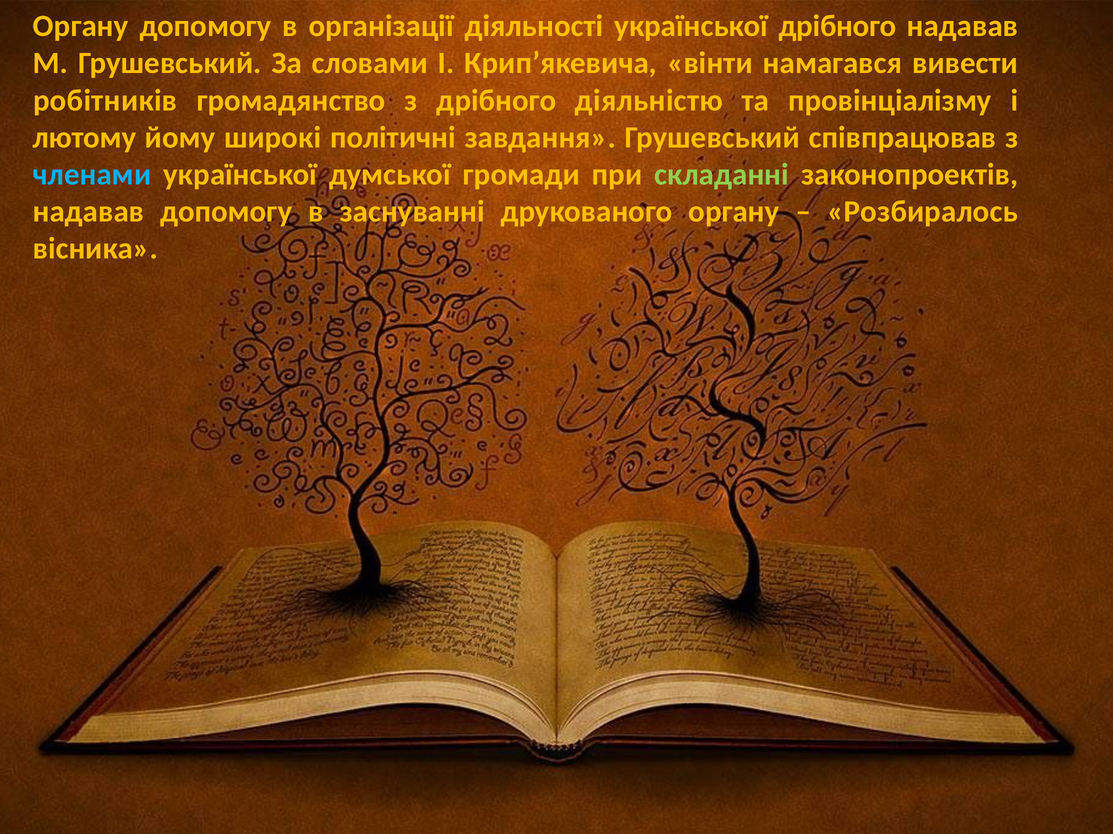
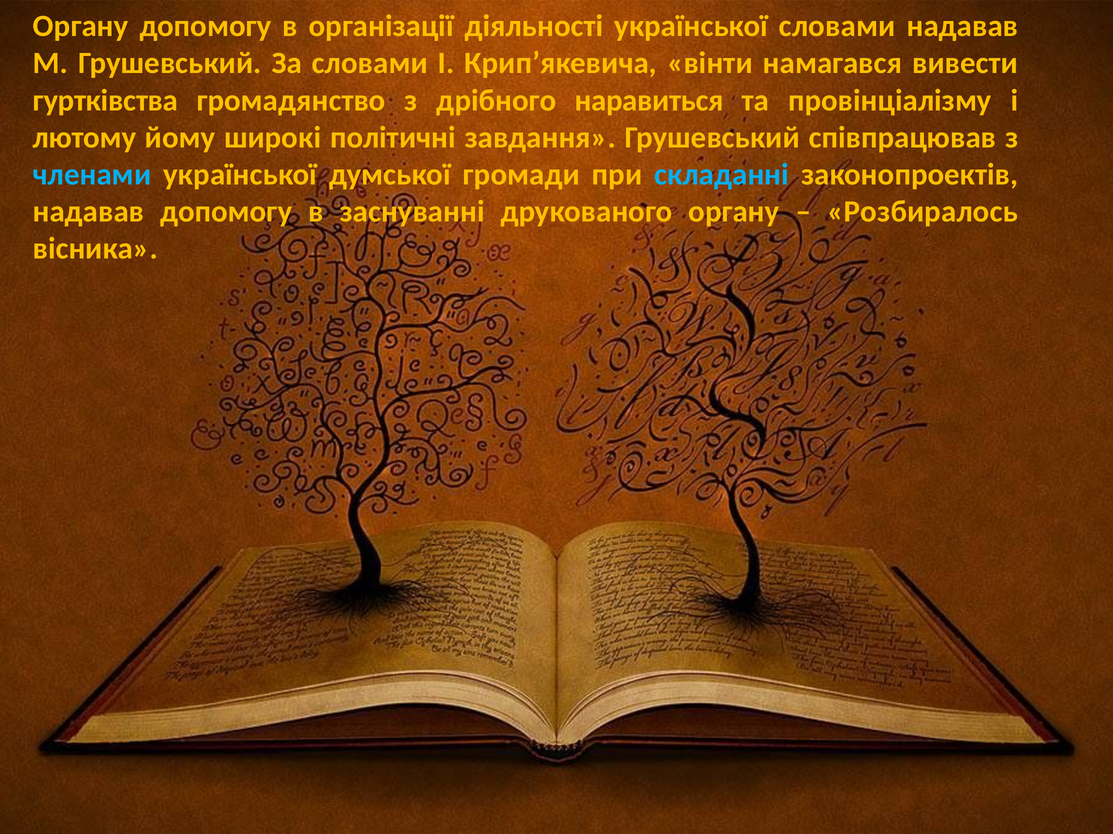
української дрібного: дрібного -> словами
робітників: робітників -> гуртківства
діяльністю: діяльністю -> наравиться
складанні colour: light green -> light blue
